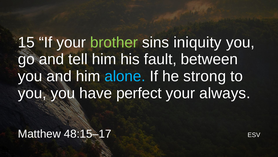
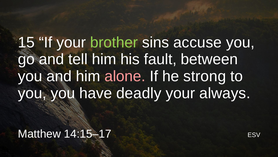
iniquity: iniquity -> accuse
alone colour: light blue -> pink
perfect: perfect -> deadly
48:15–17: 48:15–17 -> 14:15–17
